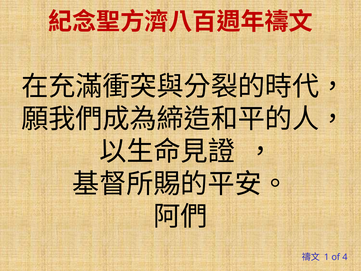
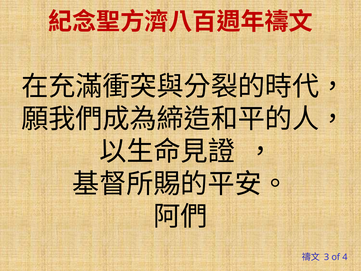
1: 1 -> 3
